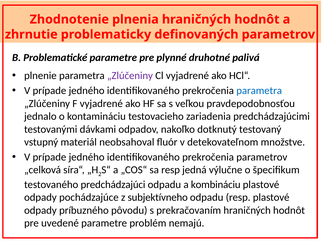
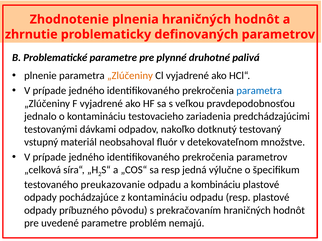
„Zlúčeniny at (130, 76) colour: purple -> orange
predchádzajúci: predchádzajúci -> preukazovanie
z subjektívneho: subjektívneho -> kontamináciu
